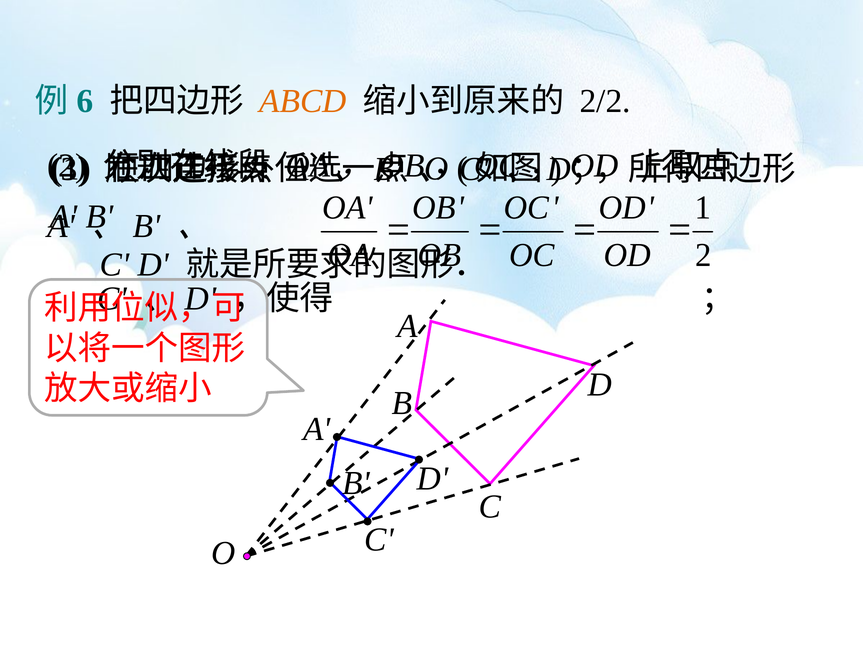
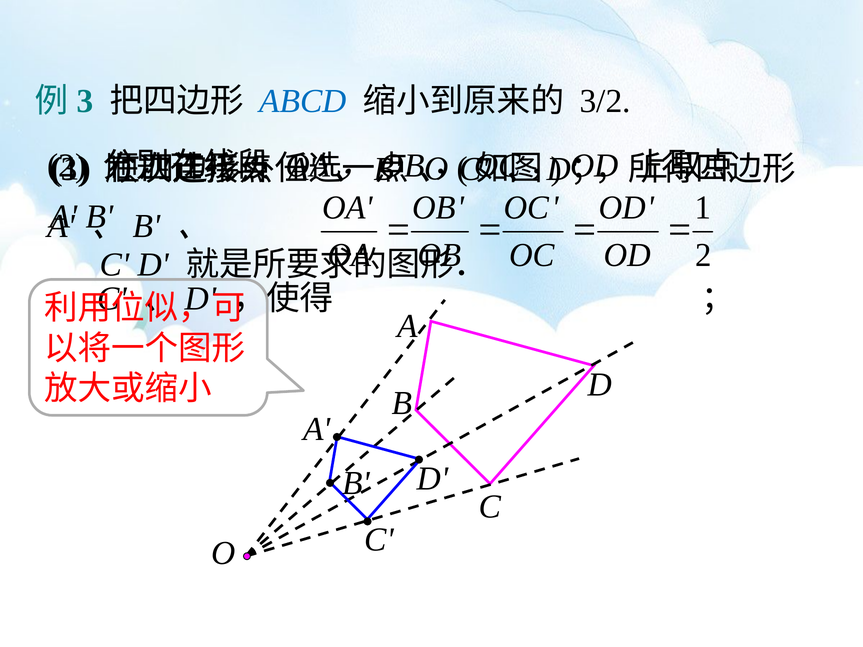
6 at (85, 101): 6 -> 3
ABCD colour: orange -> blue
2/2: 2/2 -> 3/2
